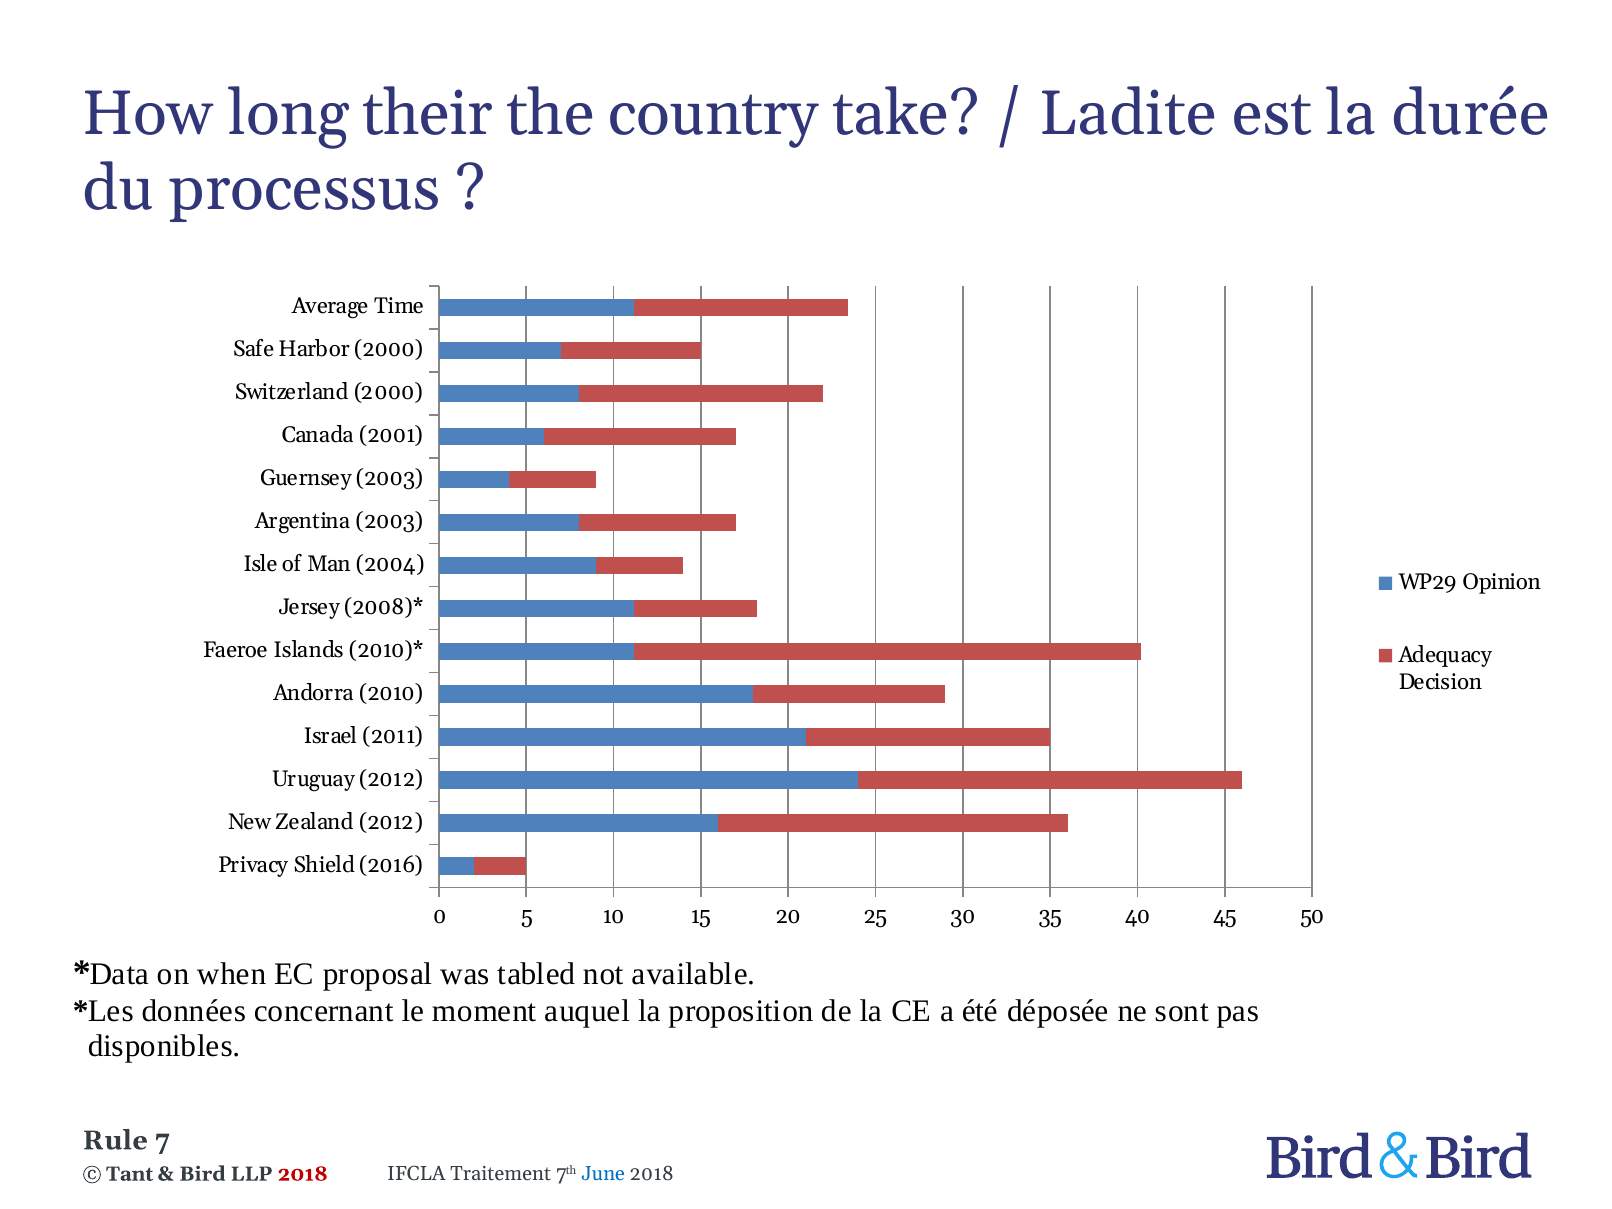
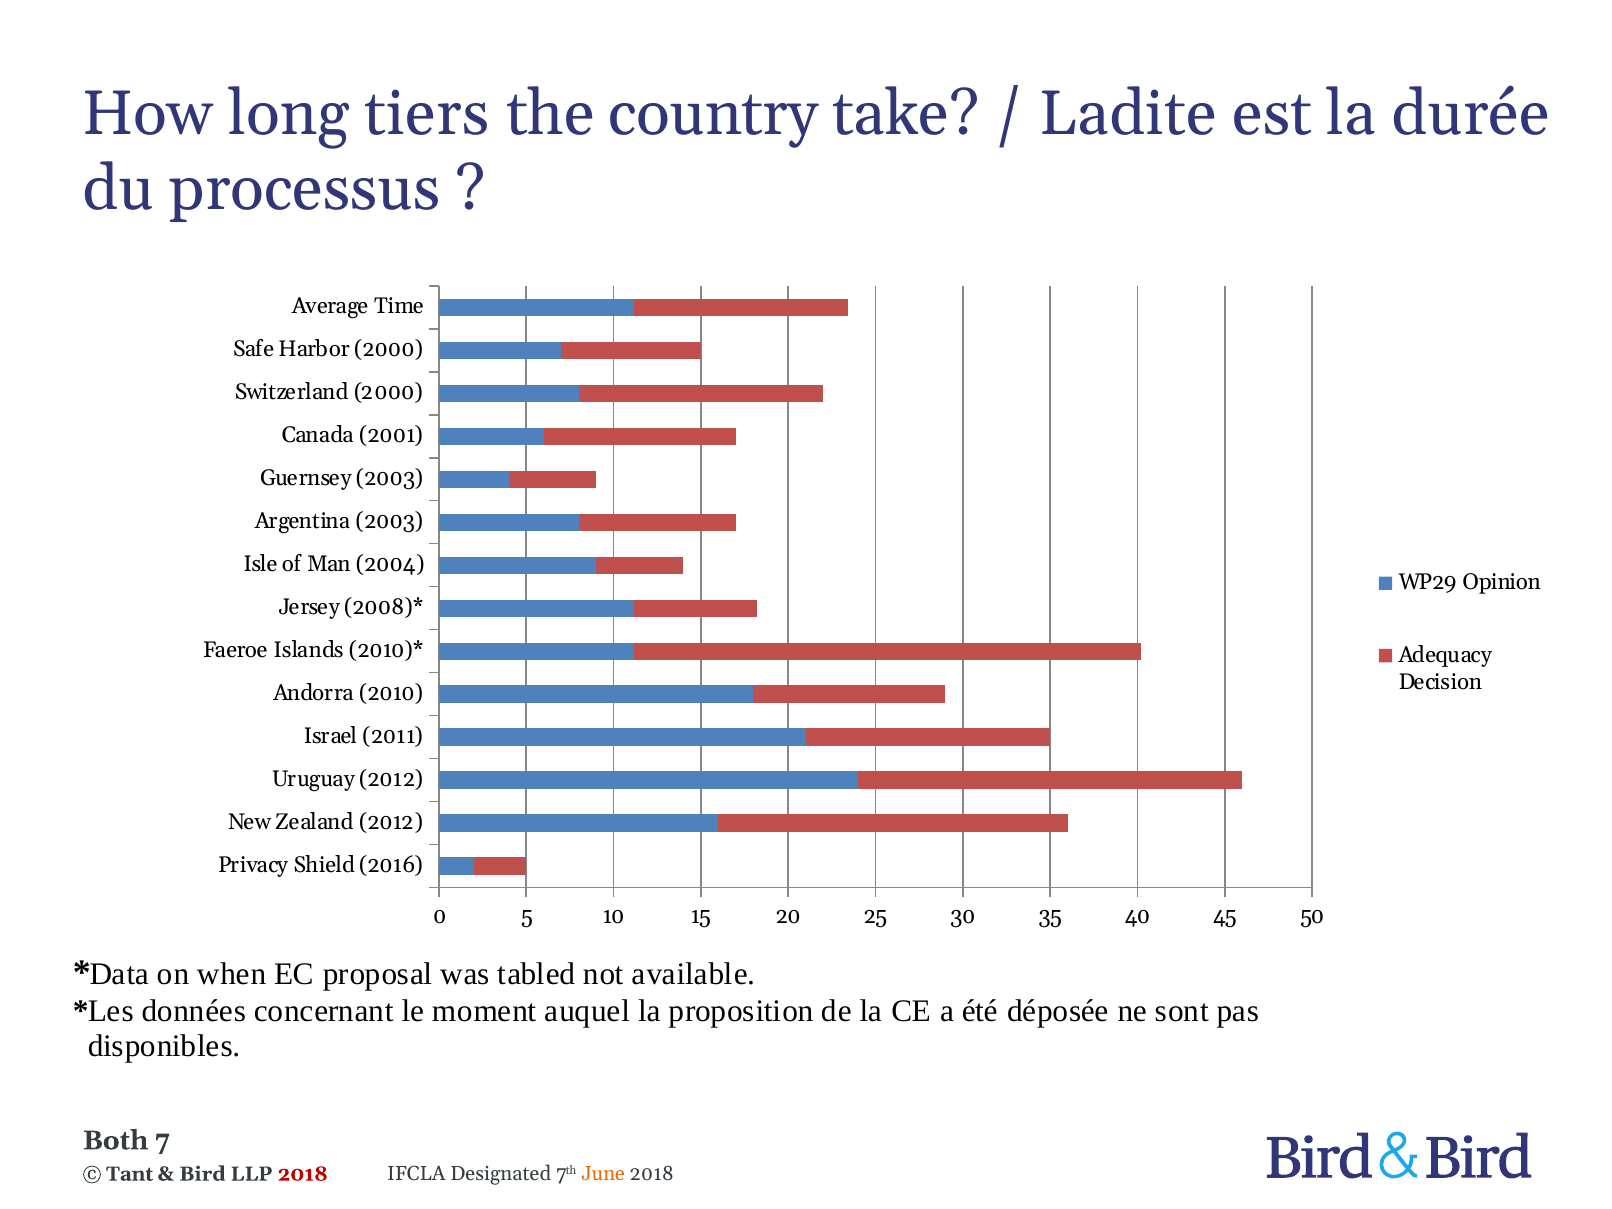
their: their -> tiers
Rule: Rule -> Both
Traitement: Traitement -> Designated
June colour: blue -> orange
